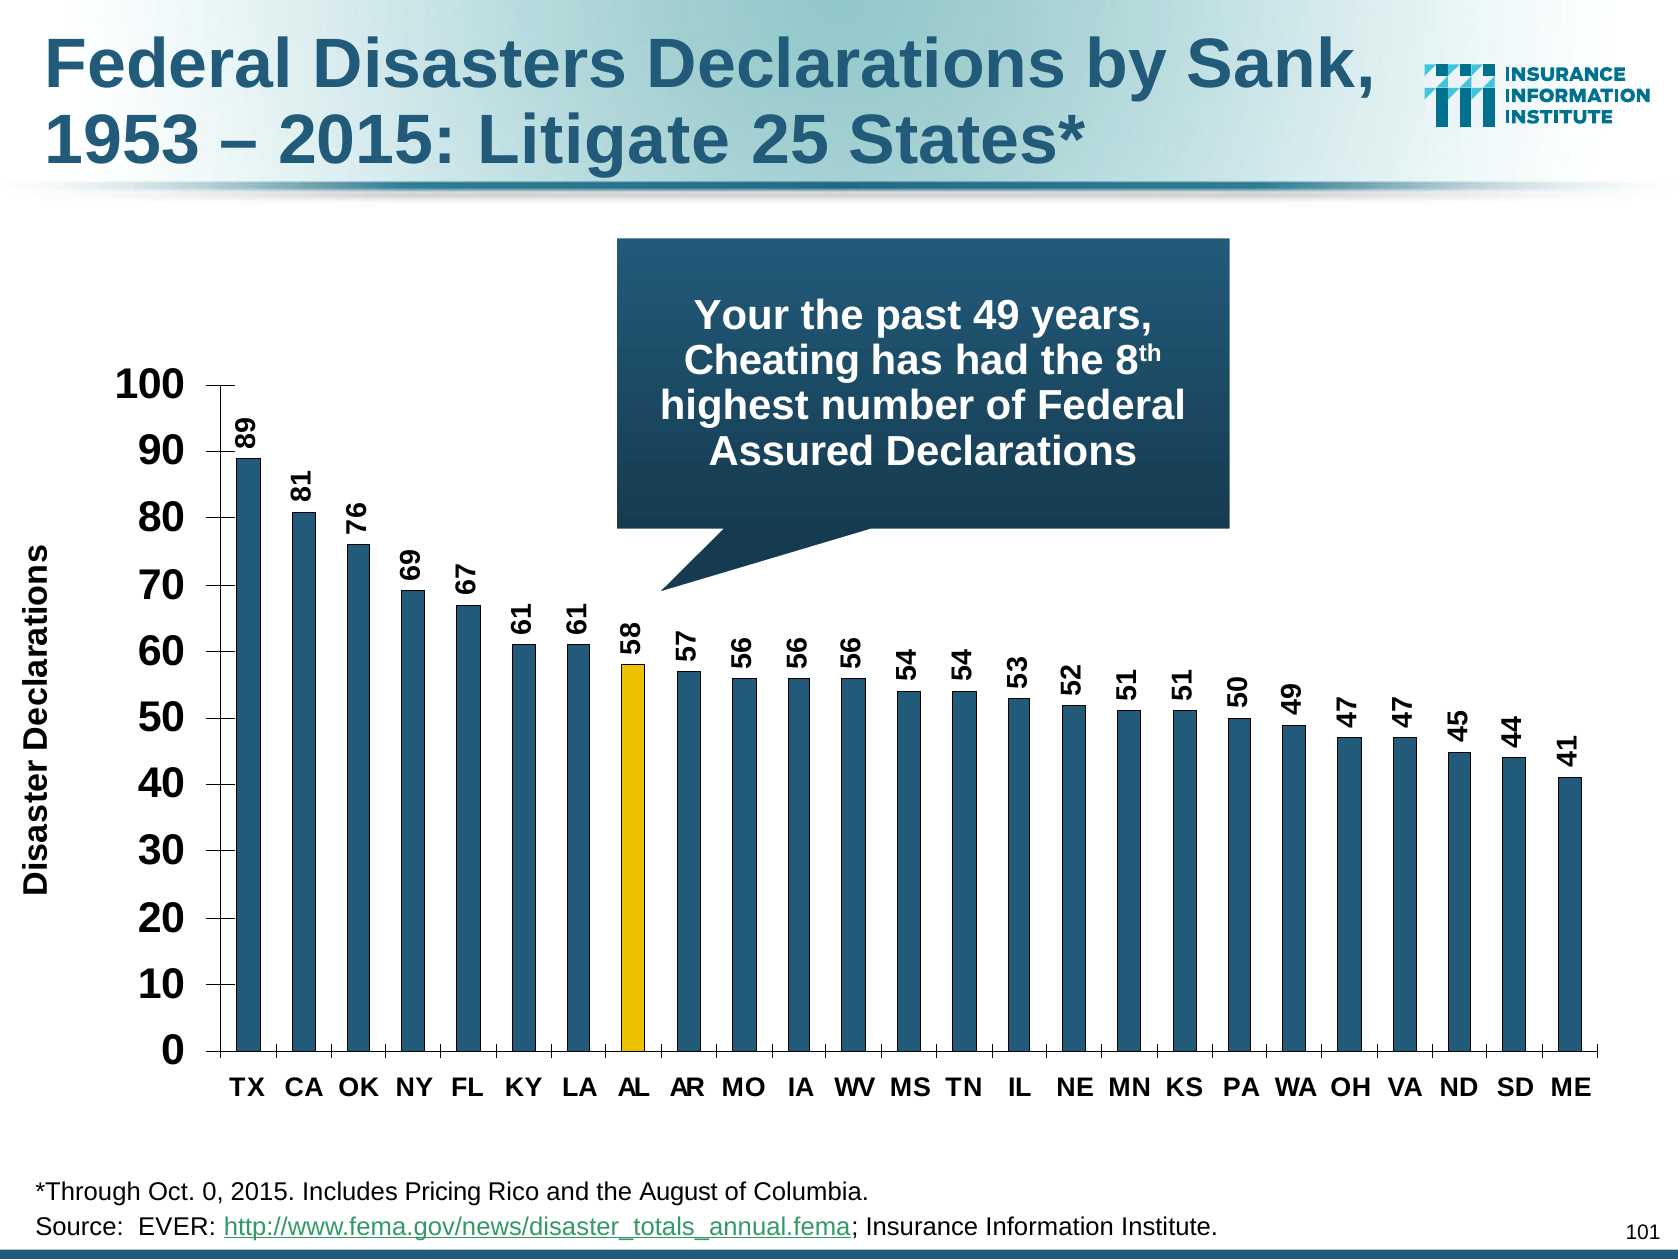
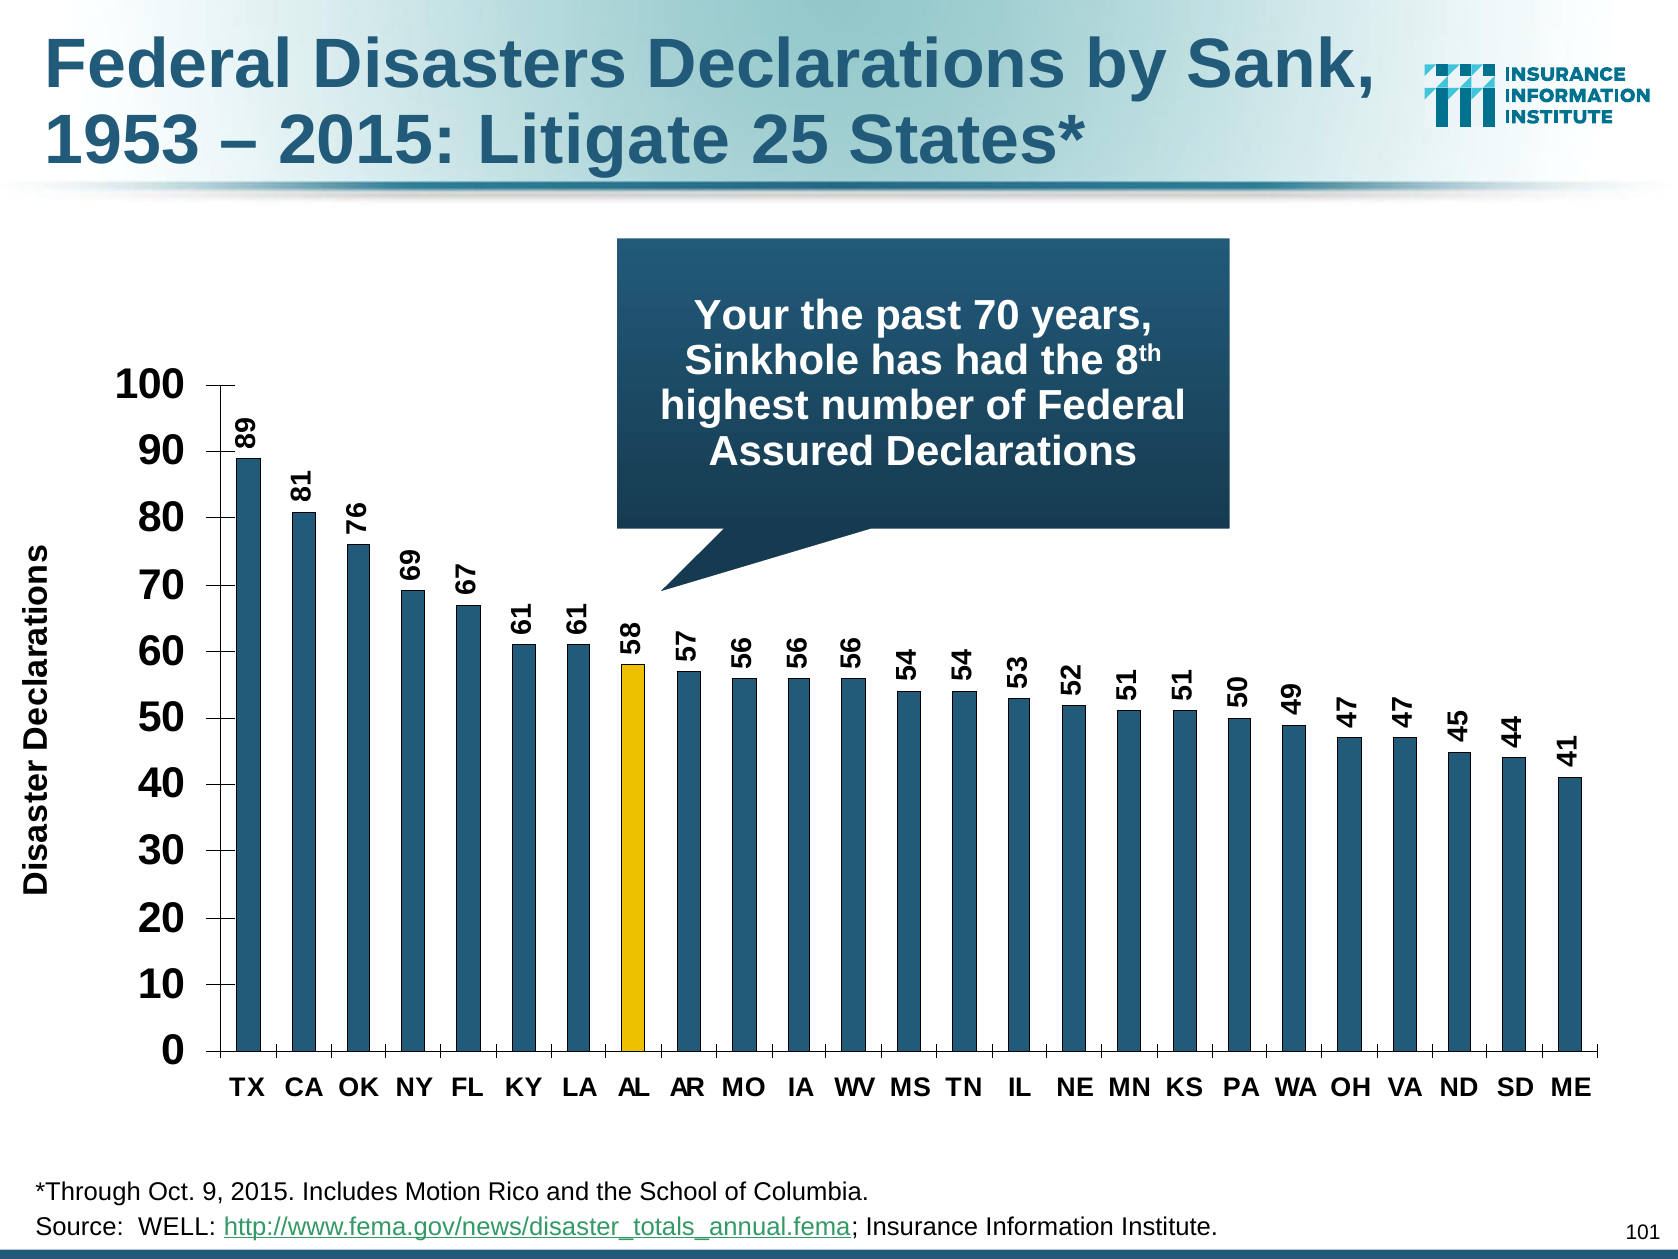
past 49: 49 -> 70
Cheating: Cheating -> Sinkhole
Oct 0: 0 -> 9
Pricing: Pricing -> Motion
August: August -> School
EVER: EVER -> WELL
